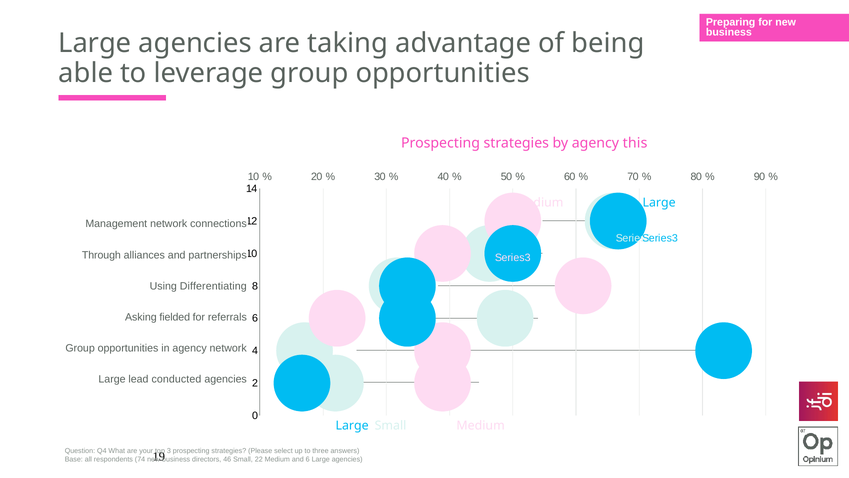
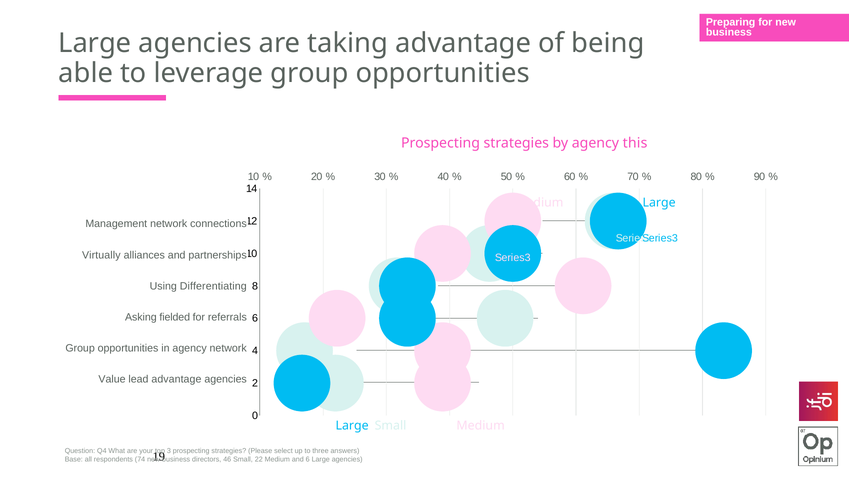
Through: Through -> Virtually
Large at (112, 379): Large -> Value
lead conducted: conducted -> advantage
